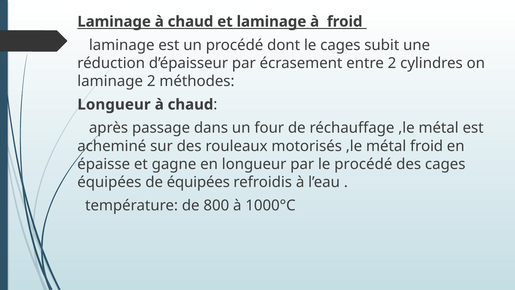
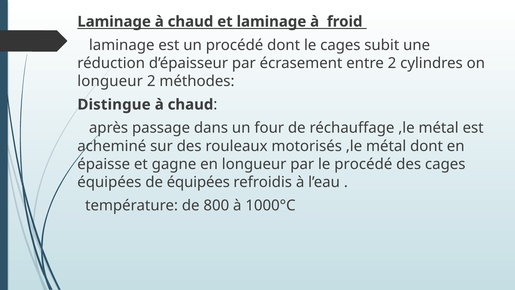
laminage at (110, 81): laminage -> longueur
Longueur at (114, 104): Longueur -> Distingue
métal froid: froid -> dont
